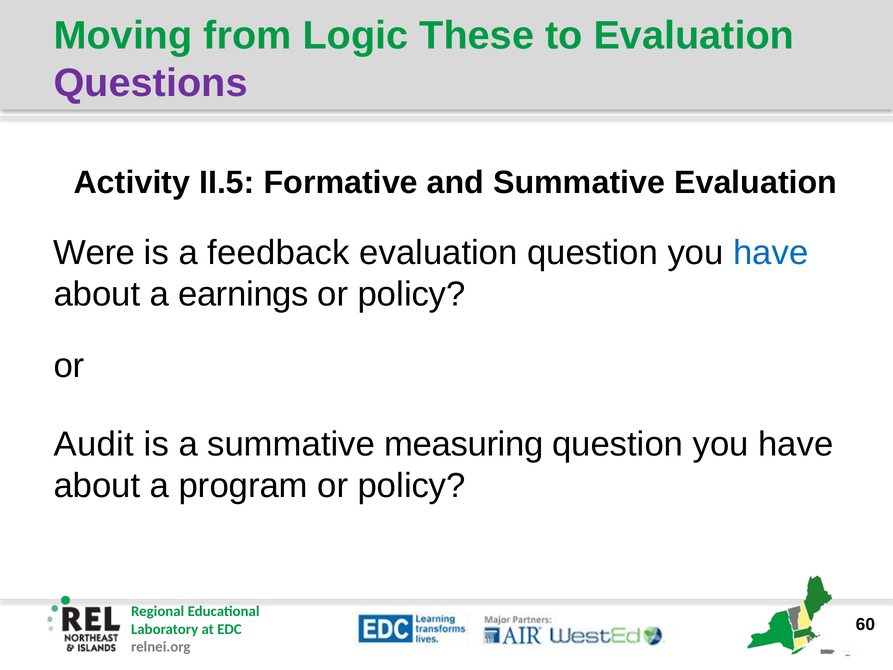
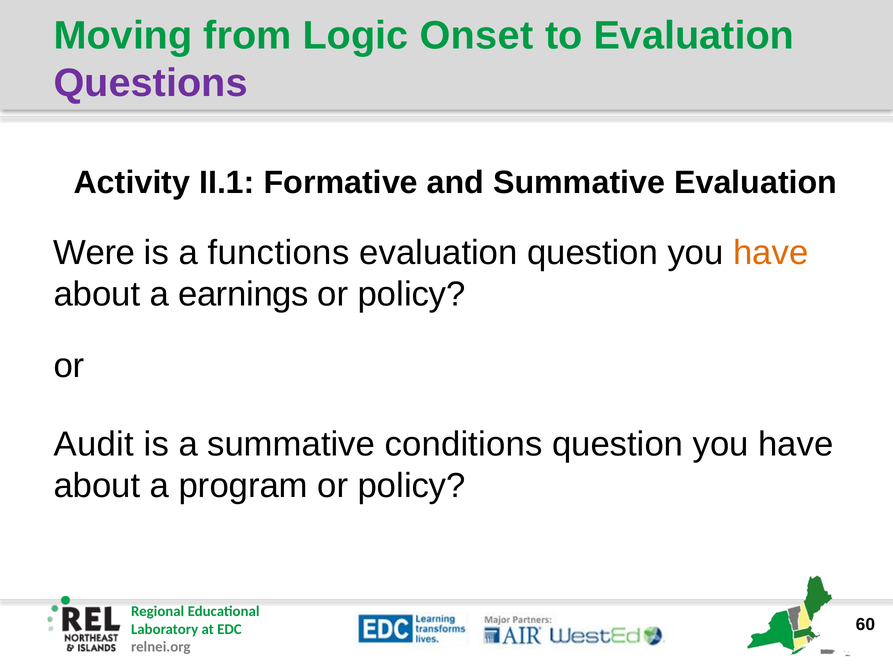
These: These -> Onset
II.5: II.5 -> II.1
feedback: feedback -> functions
have at (771, 252) colour: blue -> orange
measuring: measuring -> conditions
